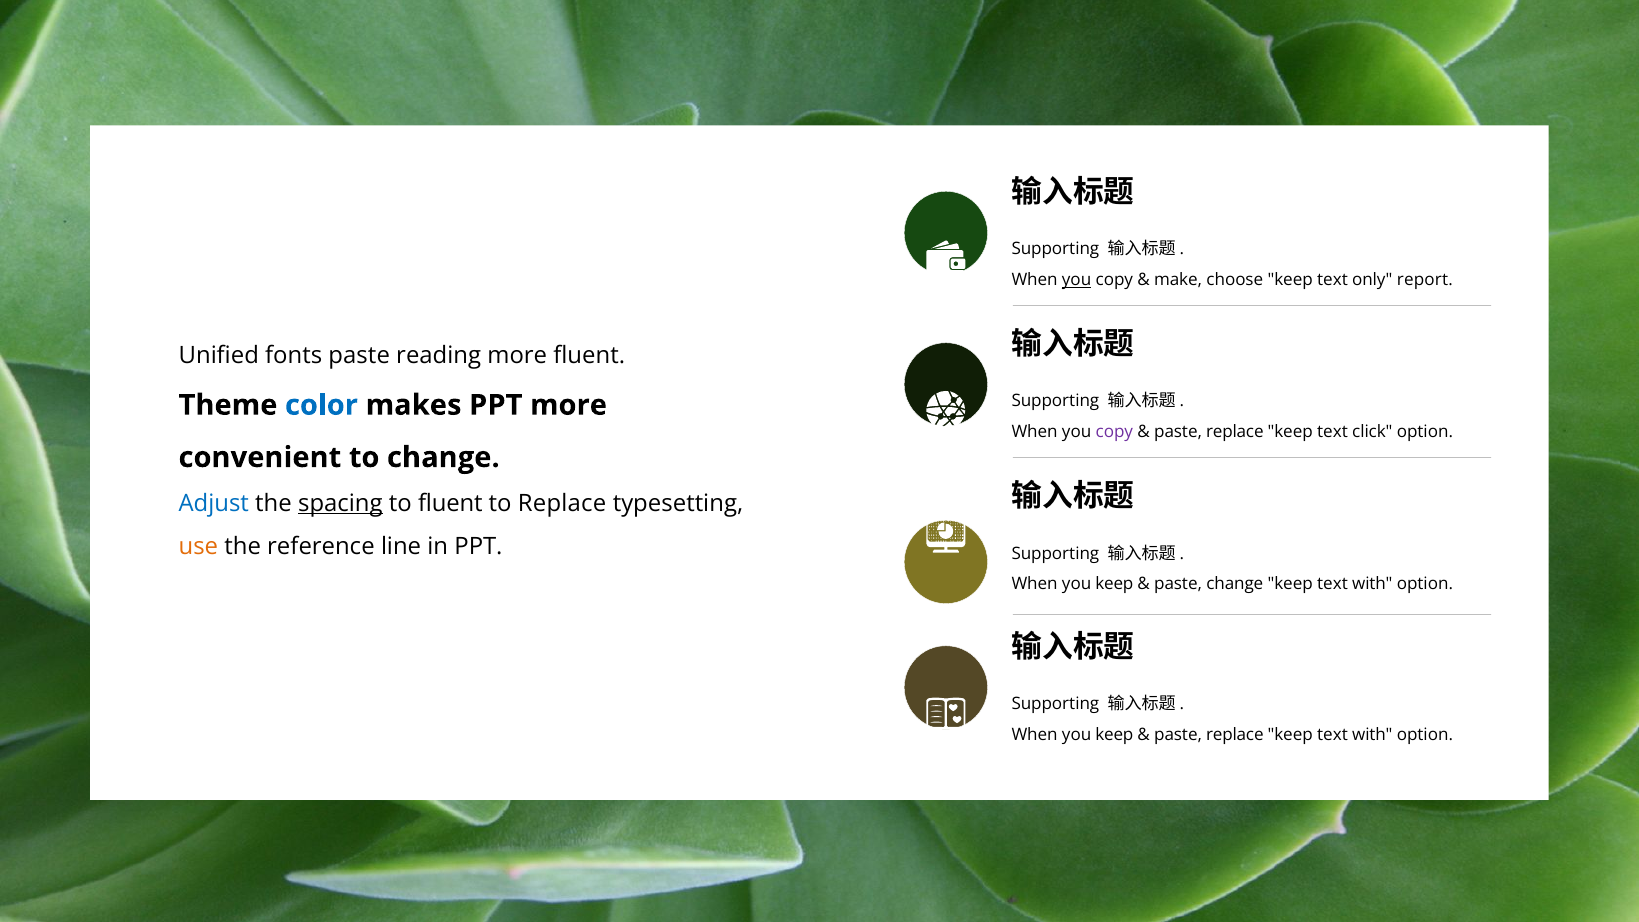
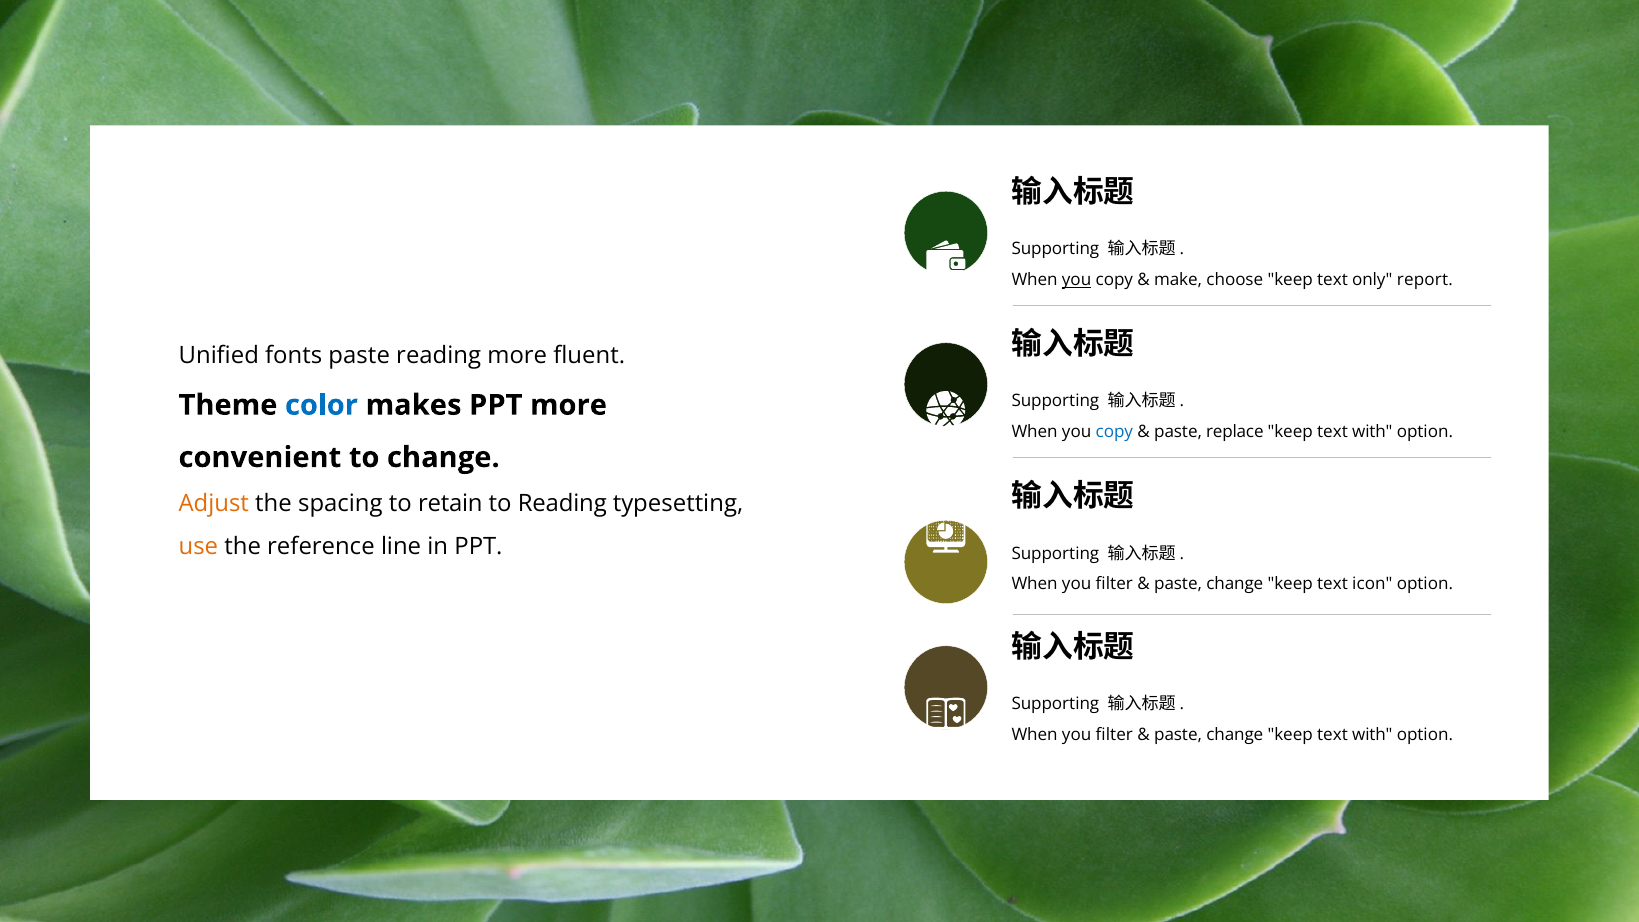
copy at (1114, 432) colour: purple -> blue
click at (1372, 432): click -> with
Adjust colour: blue -> orange
spacing underline: present -> none
to fluent: fluent -> retain
to Replace: Replace -> Reading
keep at (1114, 584): keep -> filter
with at (1372, 584): with -> icon
keep at (1114, 735): keep -> filter
replace at (1235, 735): replace -> change
